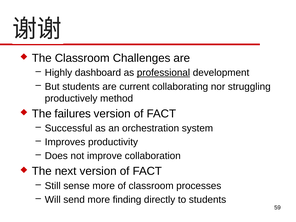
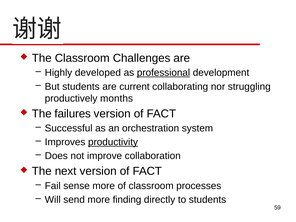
dashboard: dashboard -> developed
method: method -> months
productivity underline: none -> present
Still: Still -> Fail
